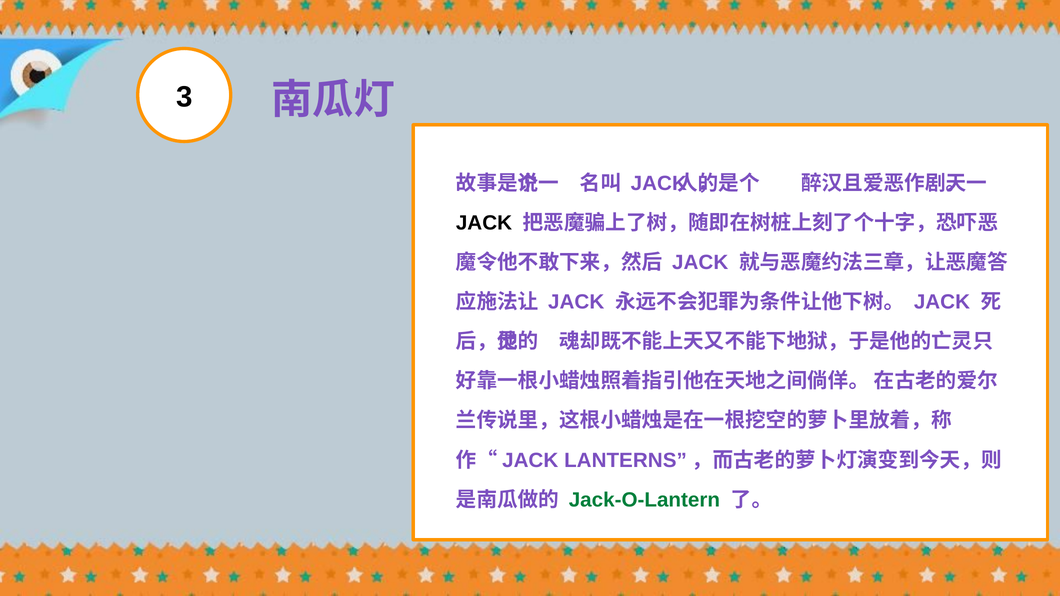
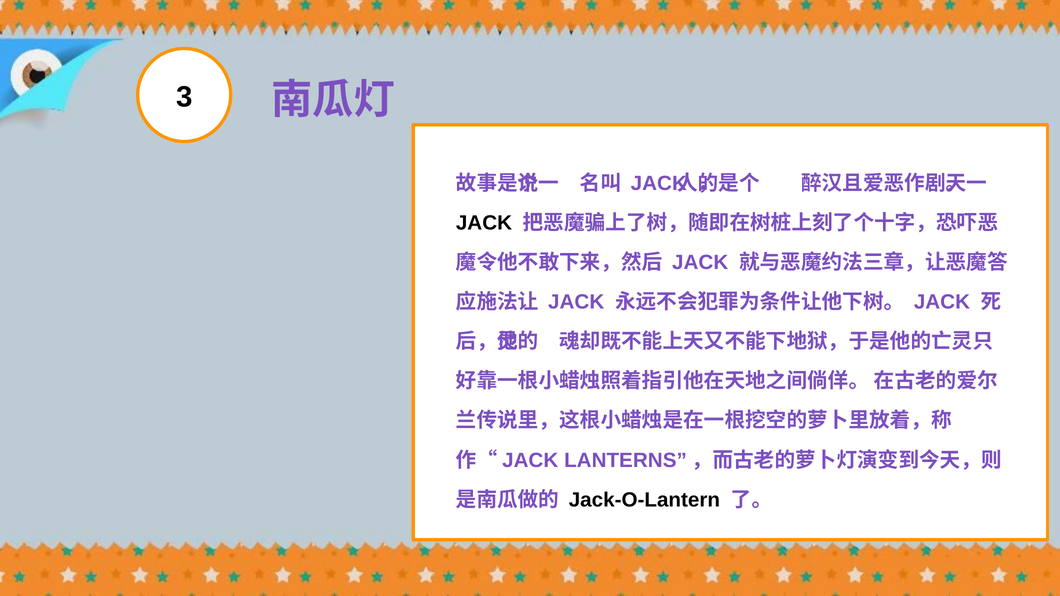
Jack-O-Lantern colour: green -> black
